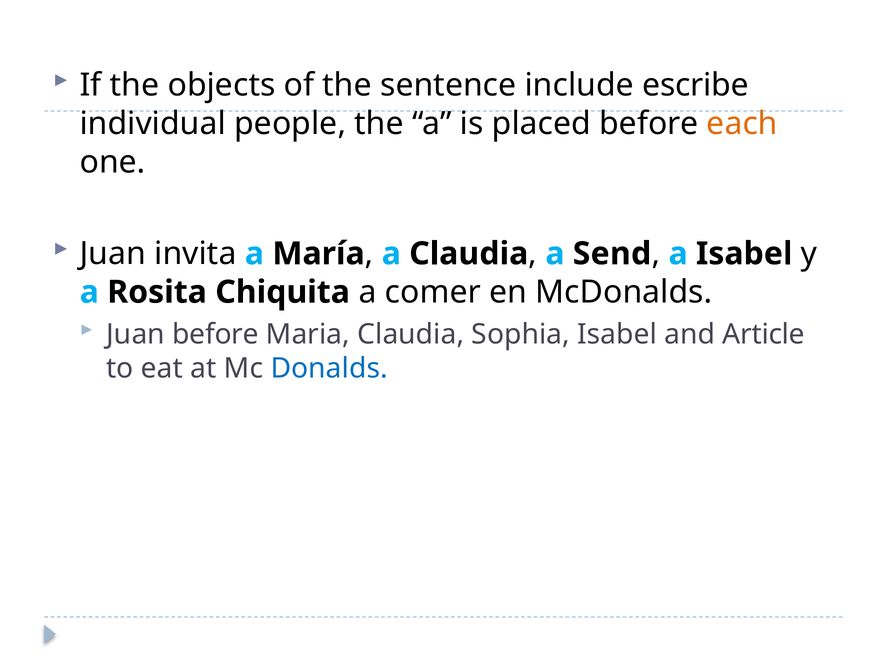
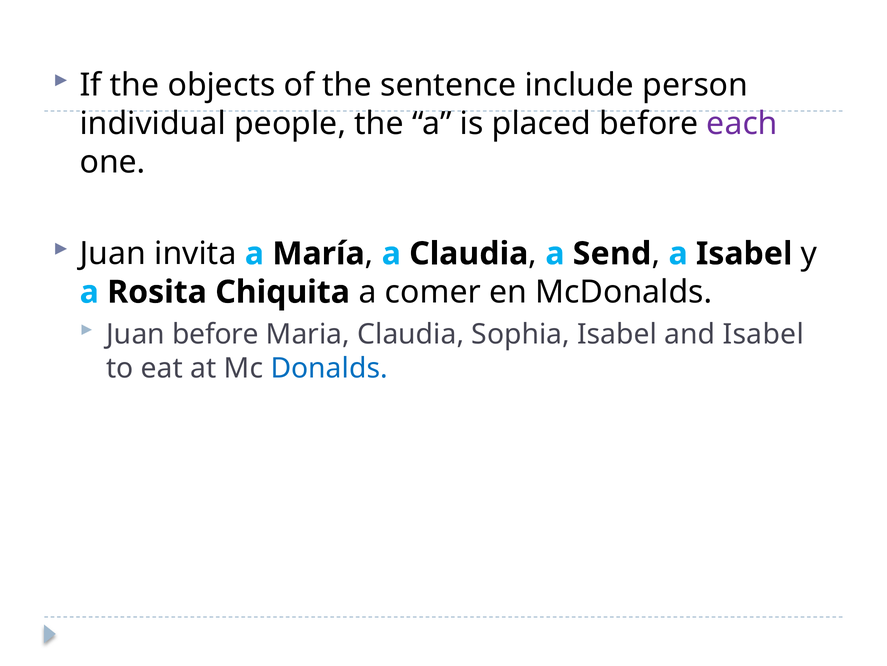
escribe: escribe -> person
each colour: orange -> purple
and Article: Article -> Isabel
